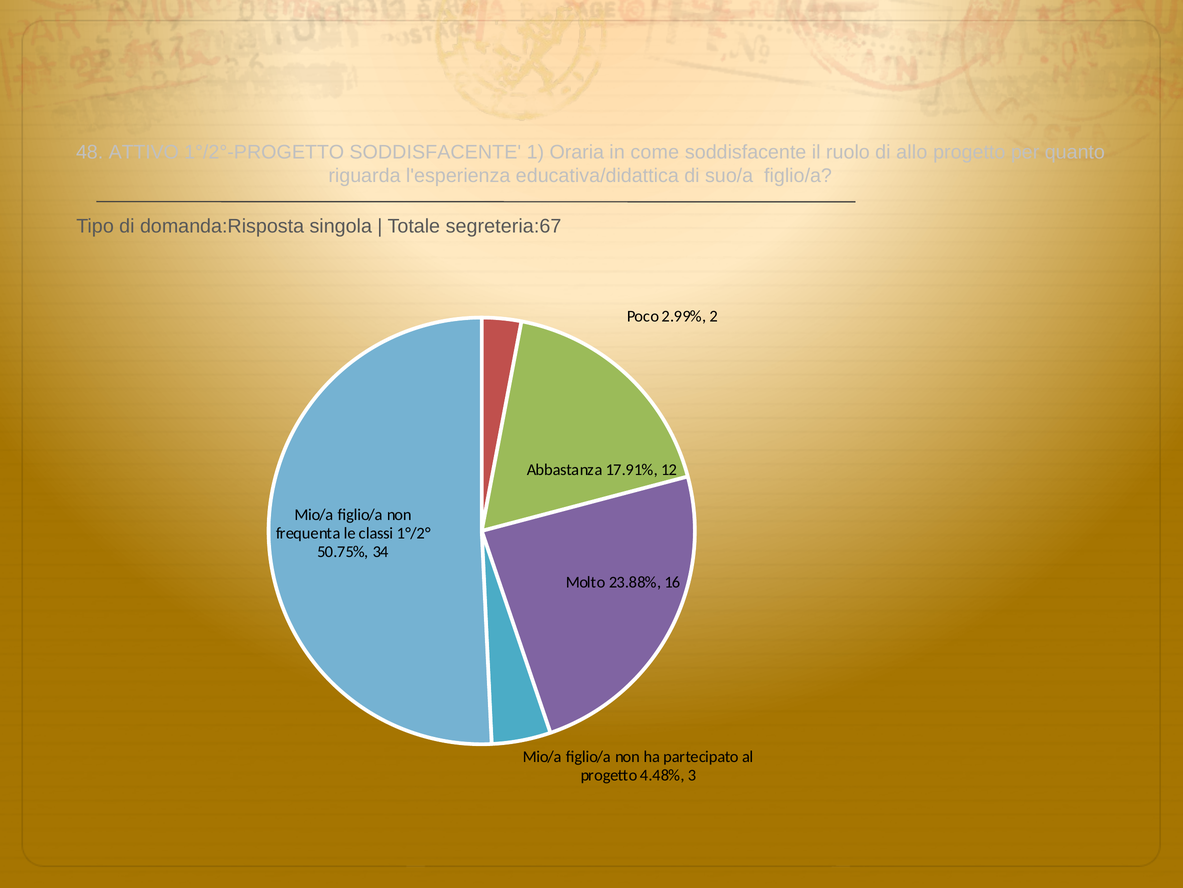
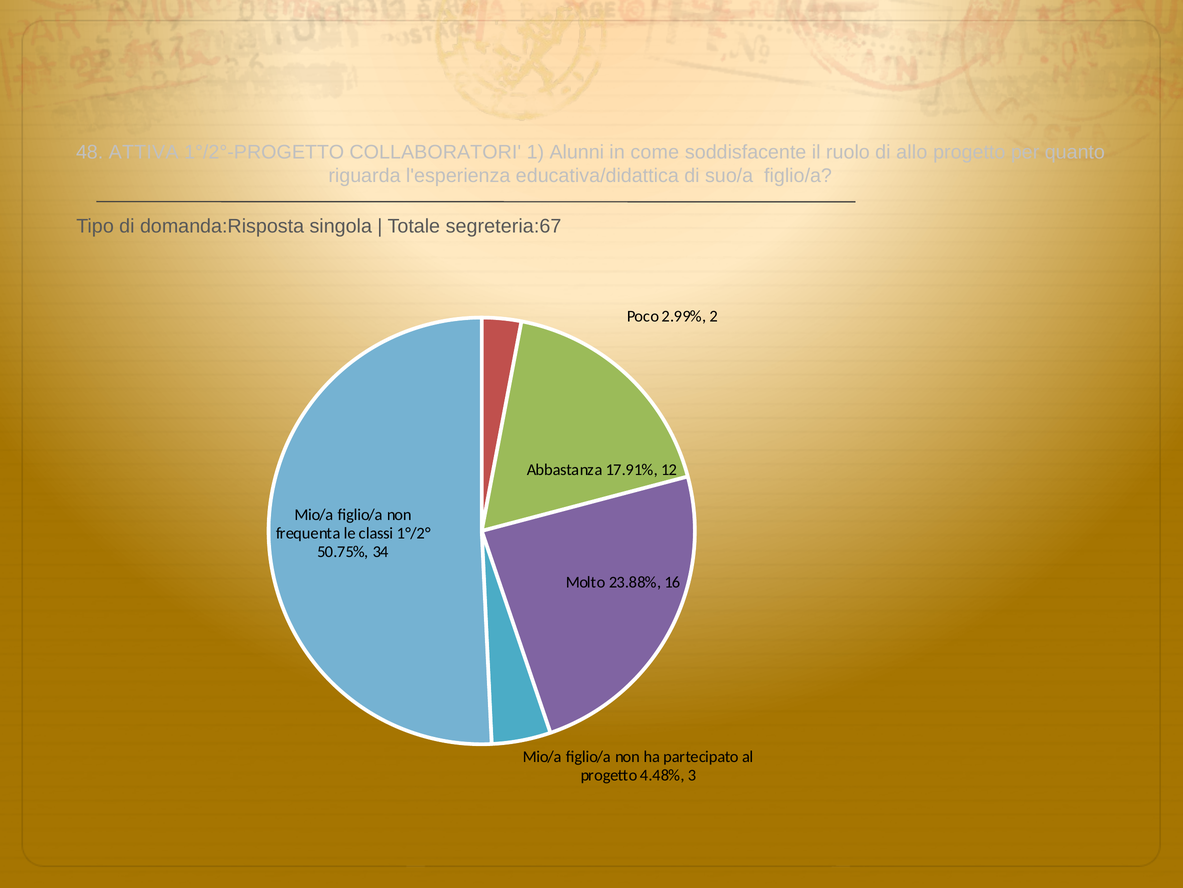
ATTIVO: ATTIVO -> ATTIVA
1°/2°-PROGETTO SODDISFACENTE: SODDISFACENTE -> COLLABORATORI
Oraria: Oraria -> Alunni
